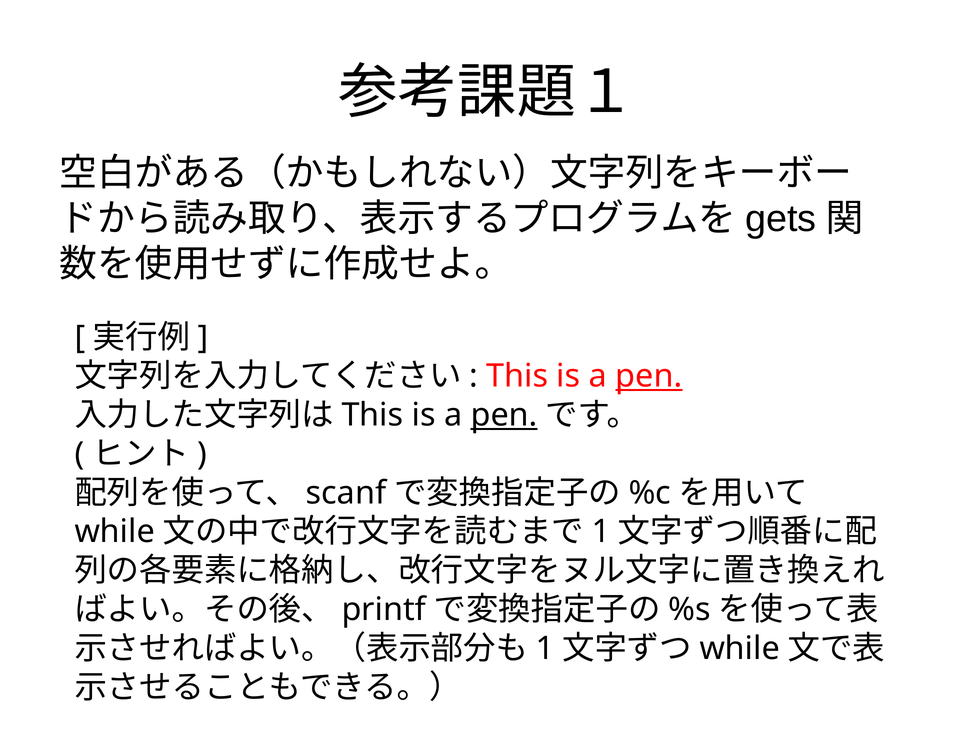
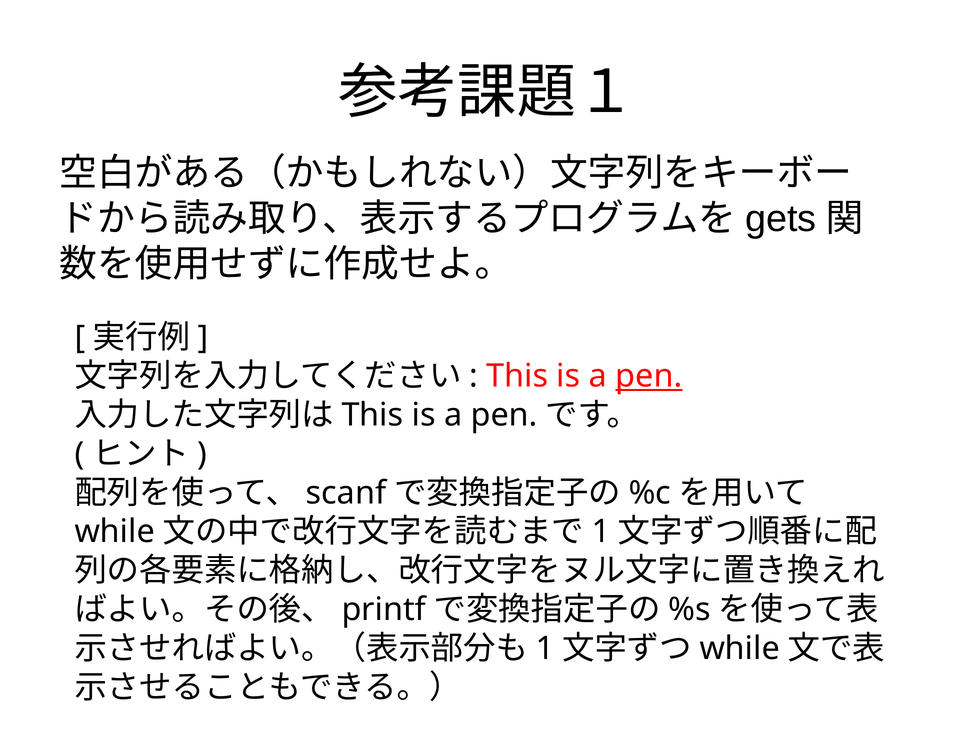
pen at (504, 415) underline: present -> none
